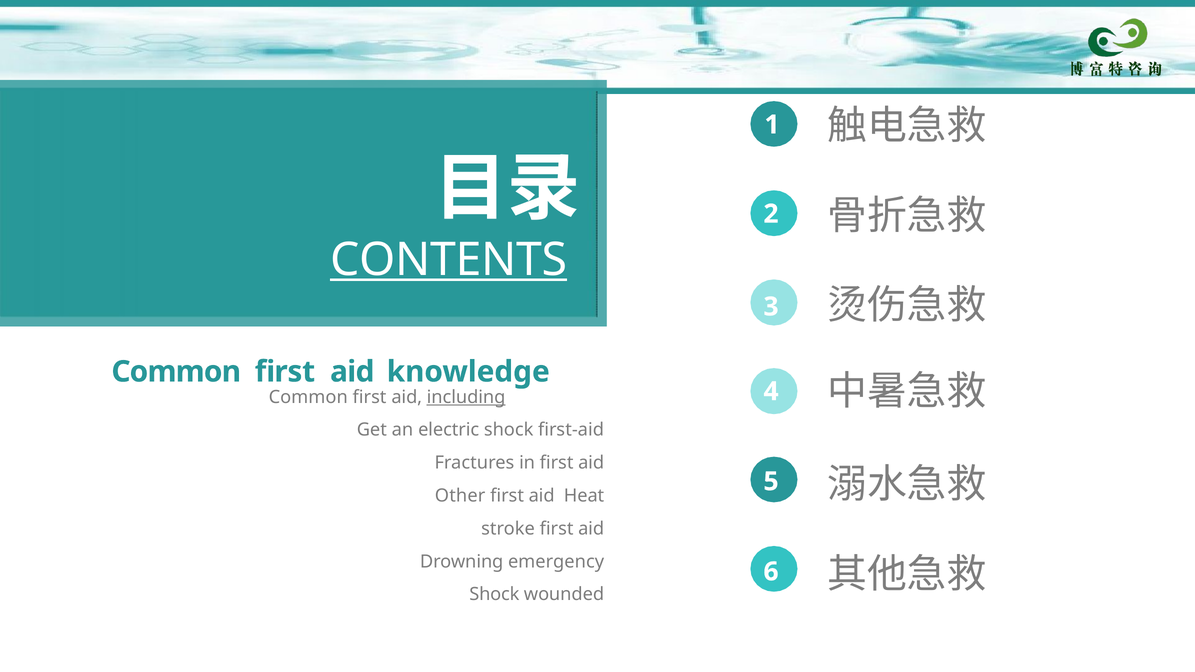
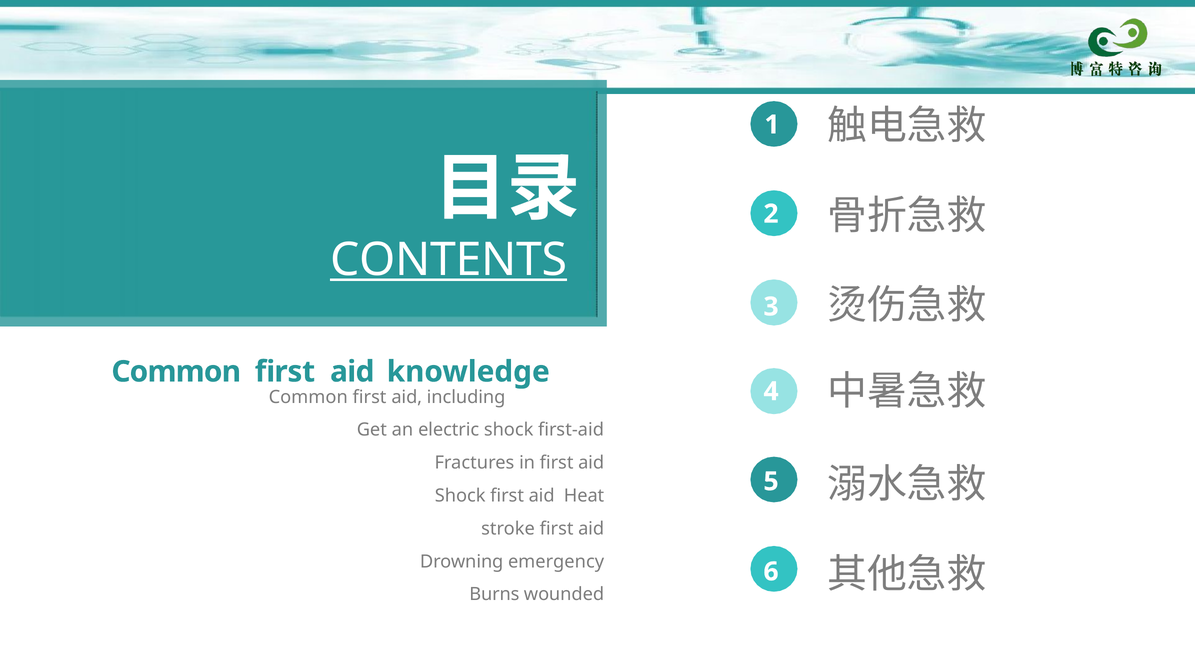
including underline: present -> none
Other at (460, 496): Other -> Shock
Shock at (494, 595): Shock -> Burns
